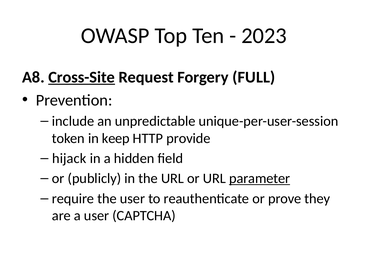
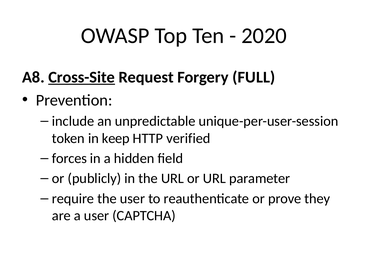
2023: 2023 -> 2020
provide: provide -> verified
hijack: hijack -> forces
parameter underline: present -> none
